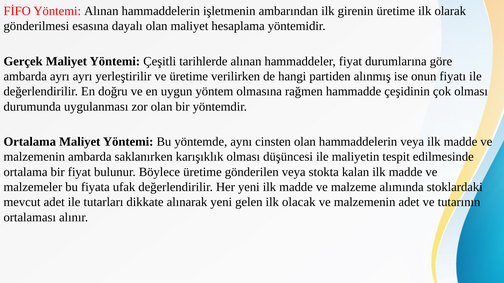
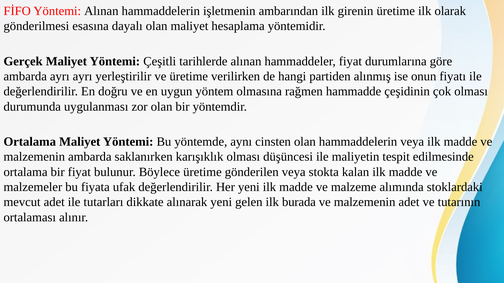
olacak: olacak -> burada
